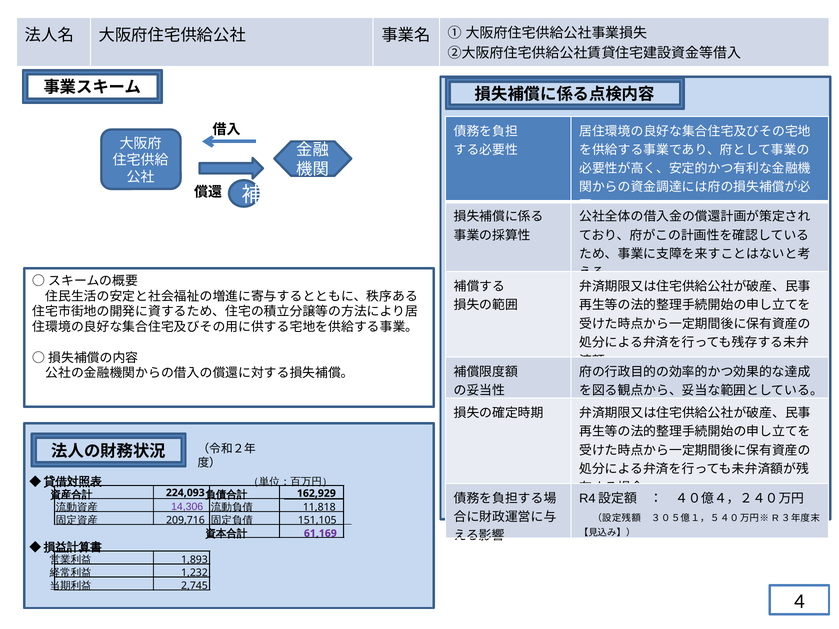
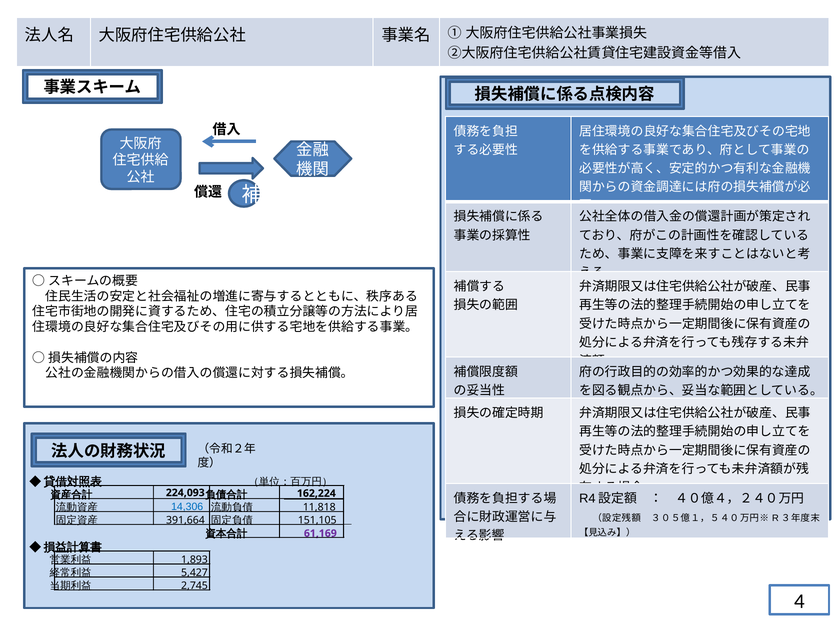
162,929: 162,929 -> 162,224
14,306 colour: purple -> blue
209,716: 209,716 -> 391,664
1,232: 1,232 -> 5,427
